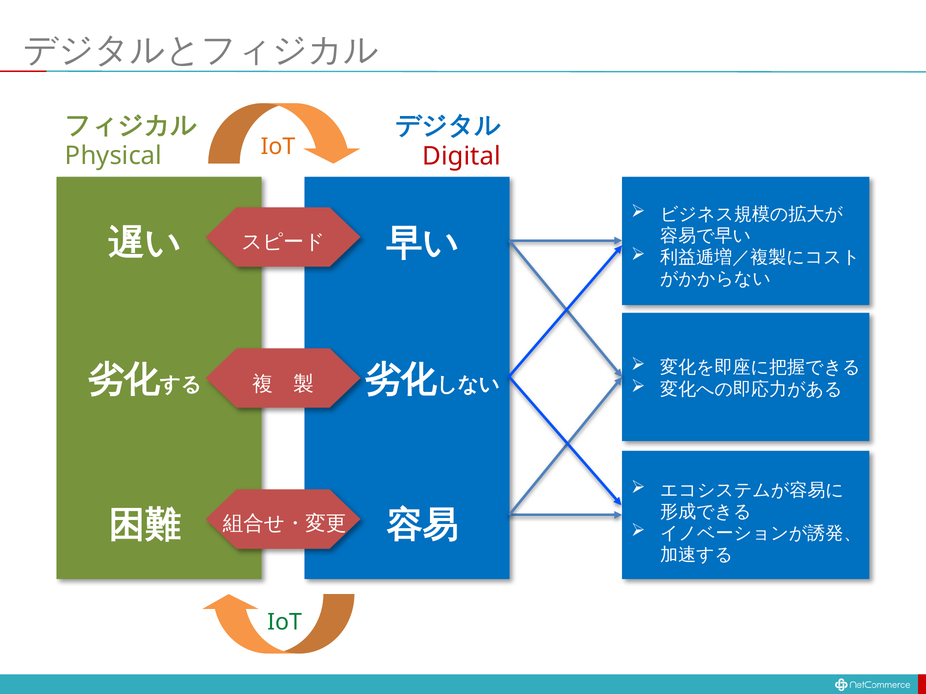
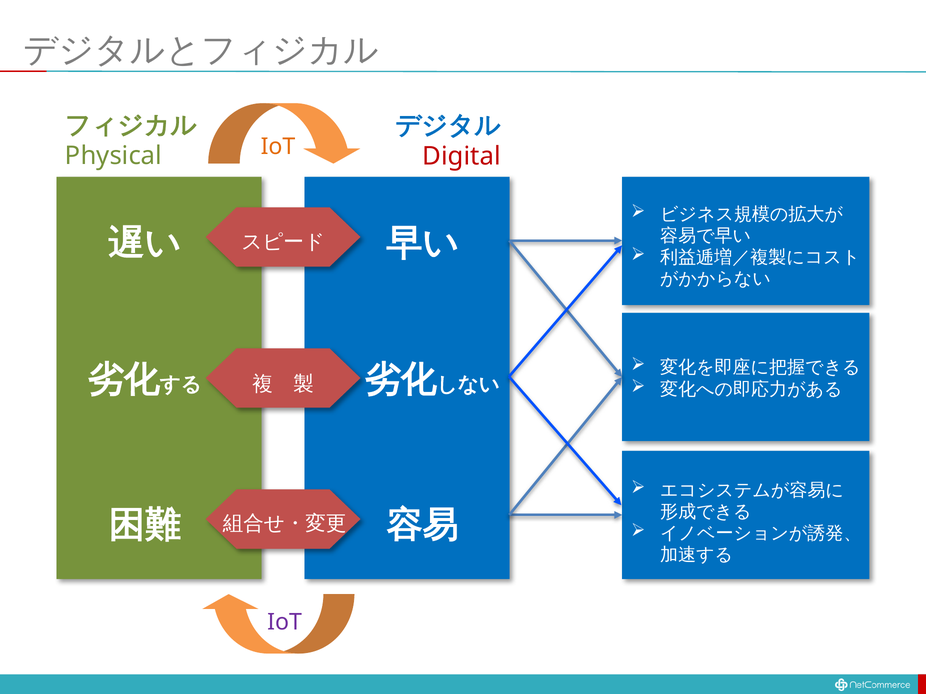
IoT at (285, 622) colour: green -> purple
